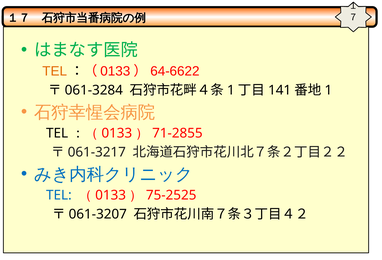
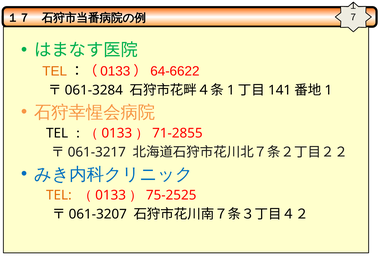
TEL at (59, 195) colour: blue -> orange
